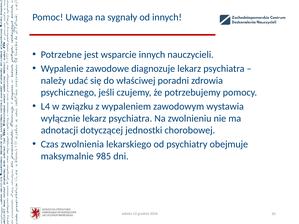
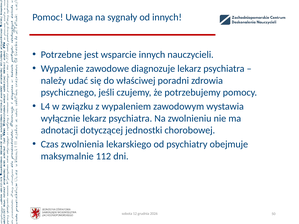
985: 985 -> 112
